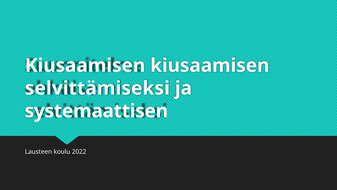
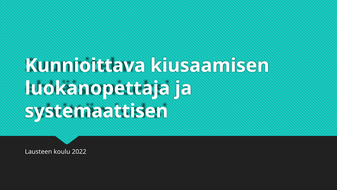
Kiusaamisen at (85, 65): Kiusaamisen -> Kunnioittava
selvittämiseksi: selvittämiseksi -> luokanopettaja
